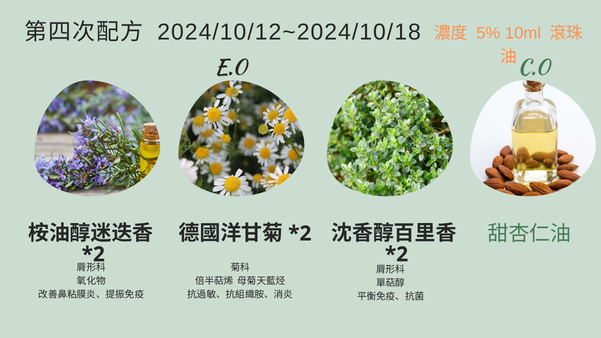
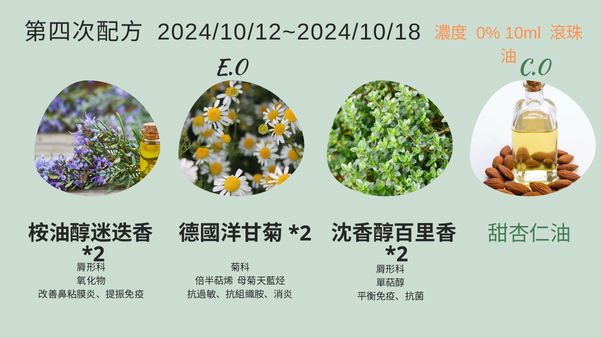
5%: 5% -> 0%
